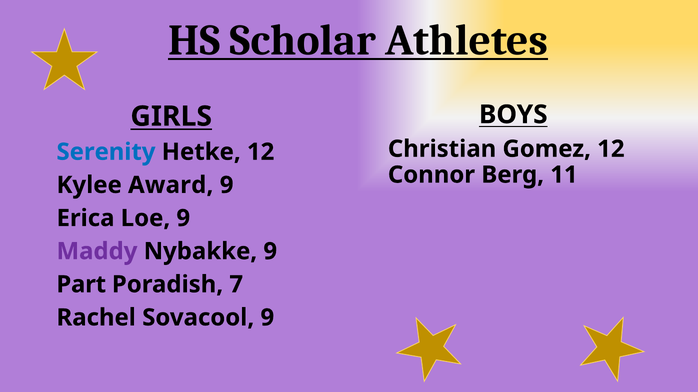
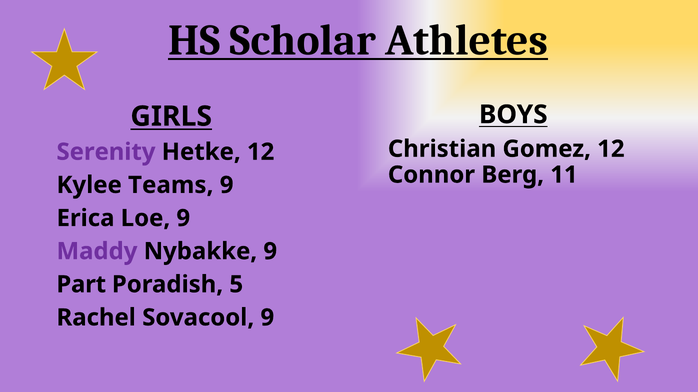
Serenity colour: blue -> purple
Award: Award -> Teams
7: 7 -> 5
